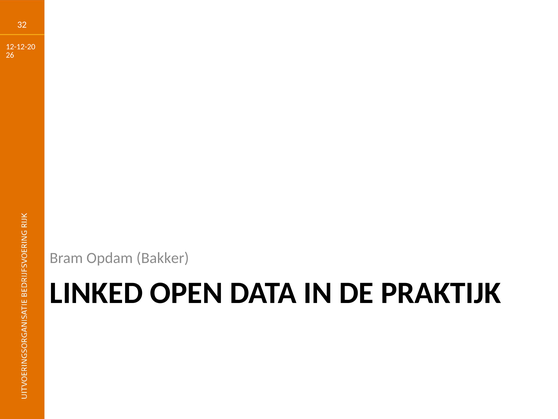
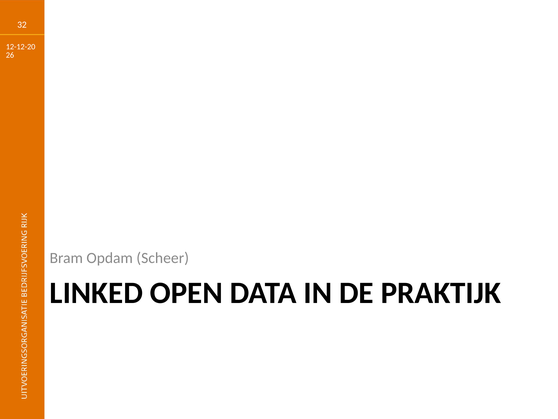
Bakker: Bakker -> Scheer
